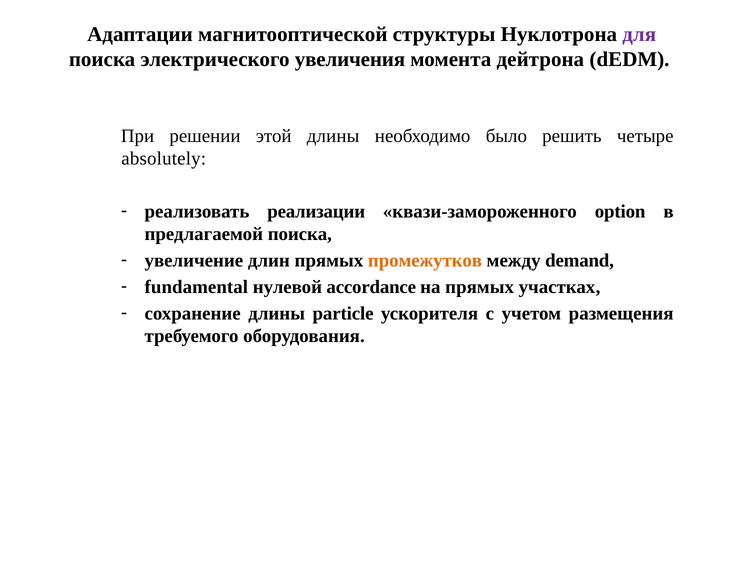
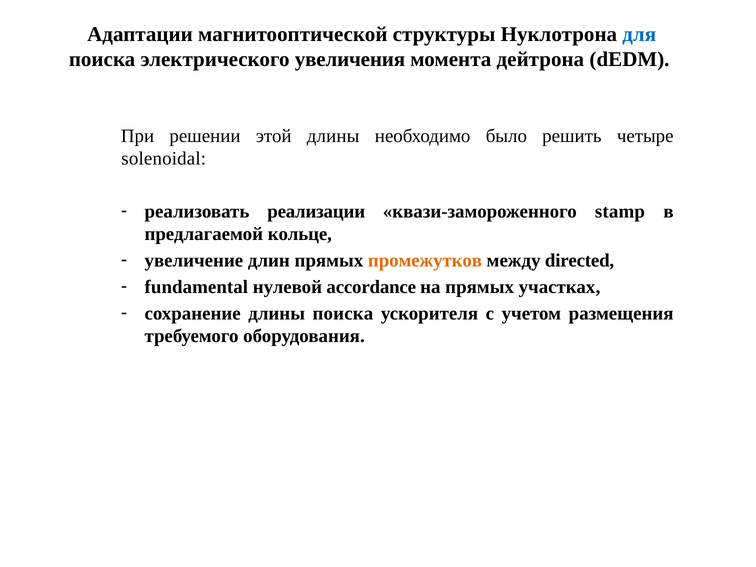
для colour: purple -> blue
absolutely: absolutely -> solenoidal
option: option -> stamp
предлагаемой поиска: поиска -> кольце
demand: demand -> directed
длины particle: particle -> поиска
